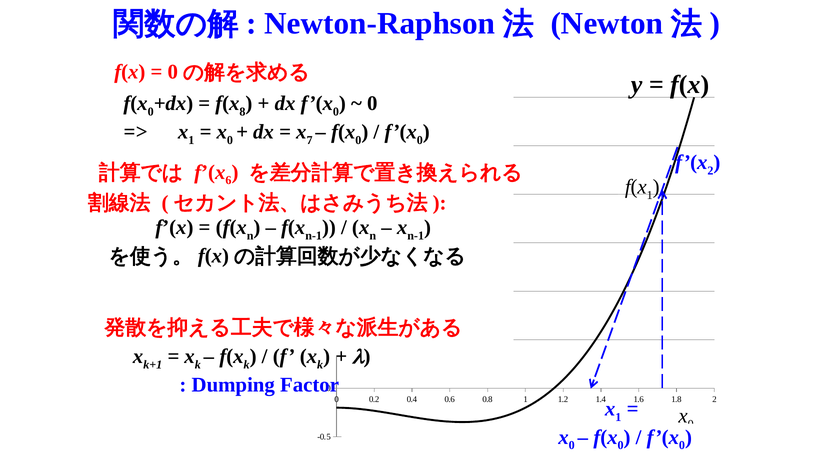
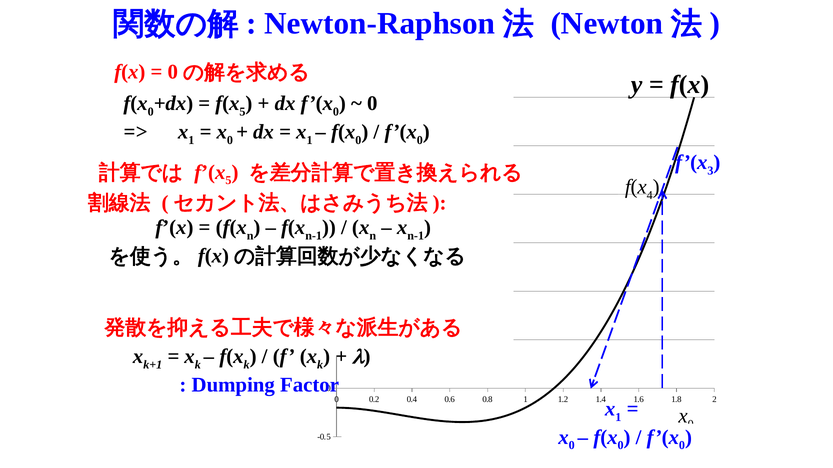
f(x 8: 8 -> 5
7 at (310, 140): 7 -> 1
f’(x 2: 2 -> 3
f’(x 6: 6 -> 5
f(x 1: 1 -> 4
